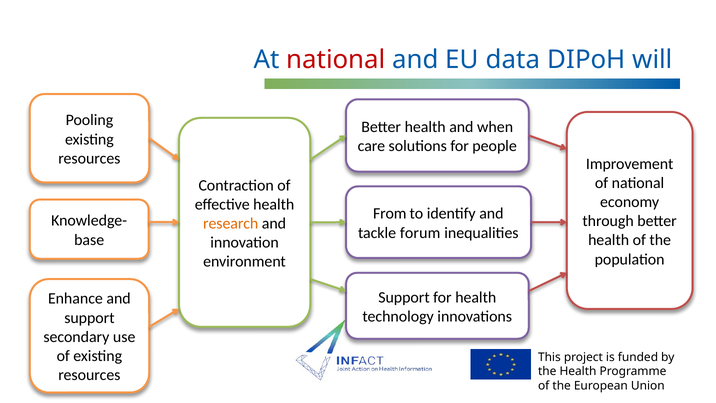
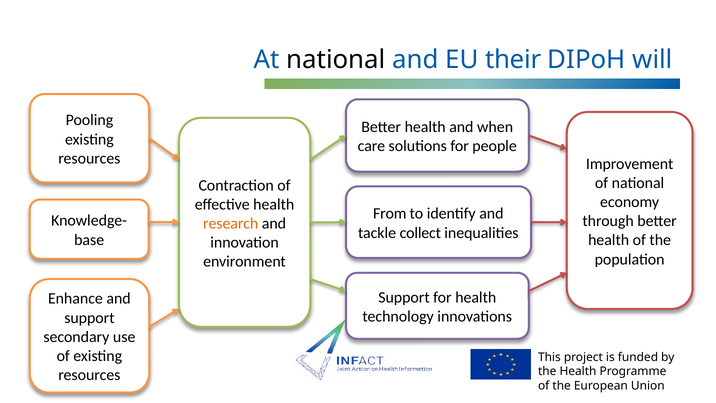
national at (336, 60) colour: red -> black
data: data -> their
forum: forum -> collect
